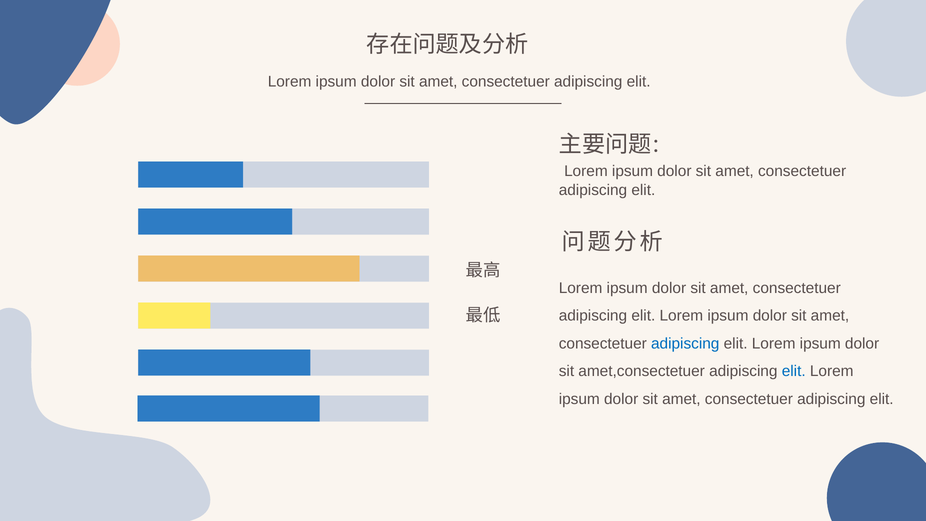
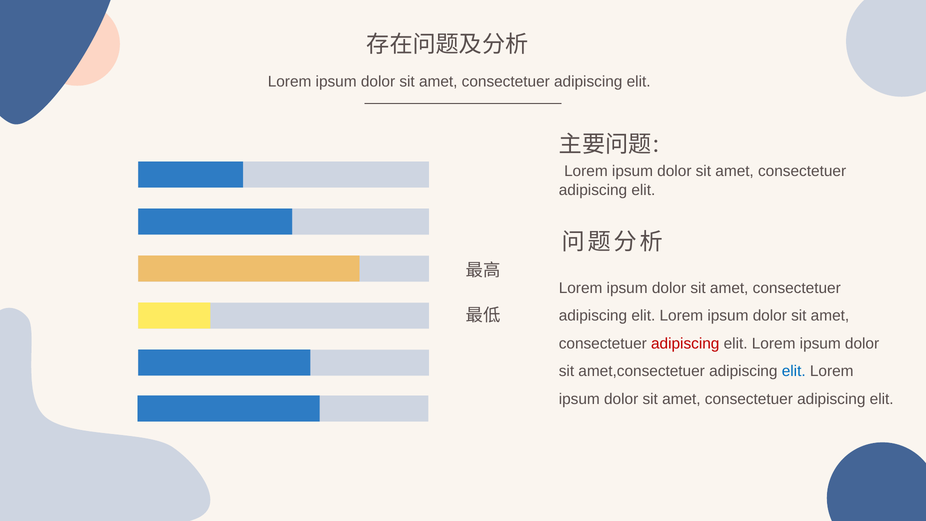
adipiscing at (685, 343) colour: blue -> red
